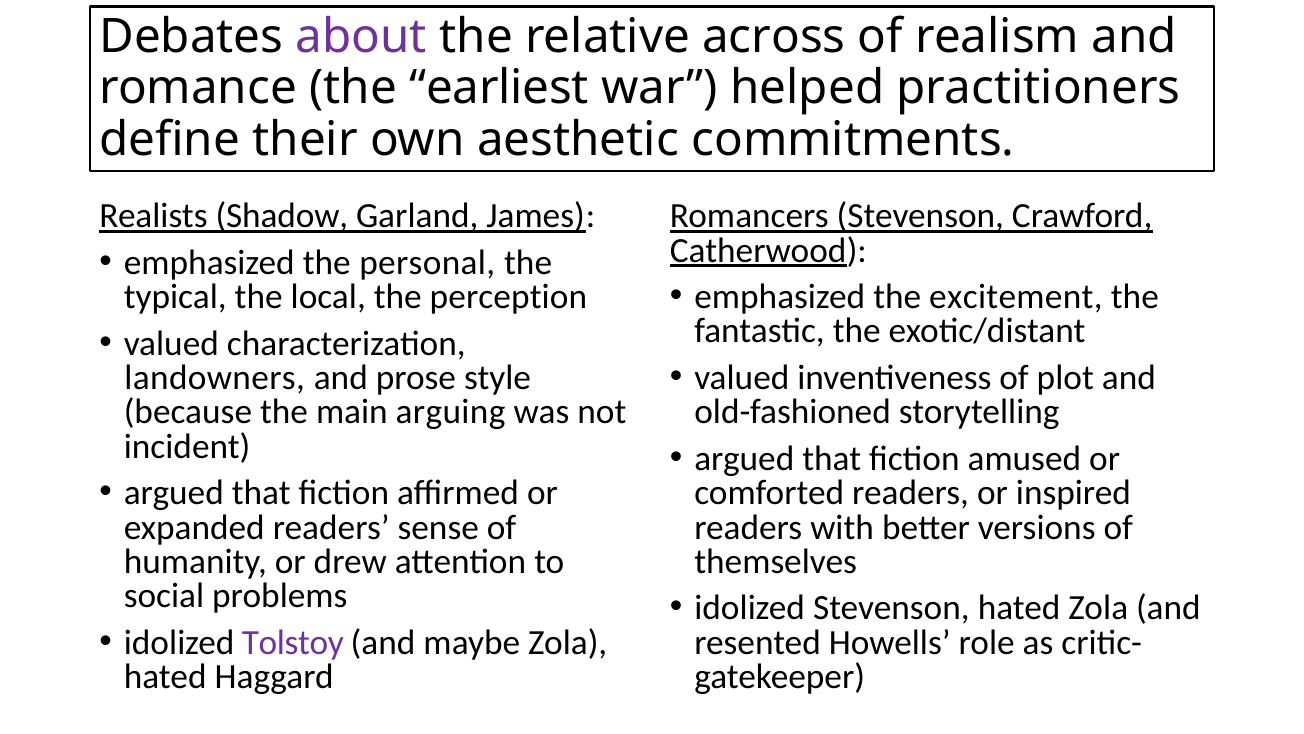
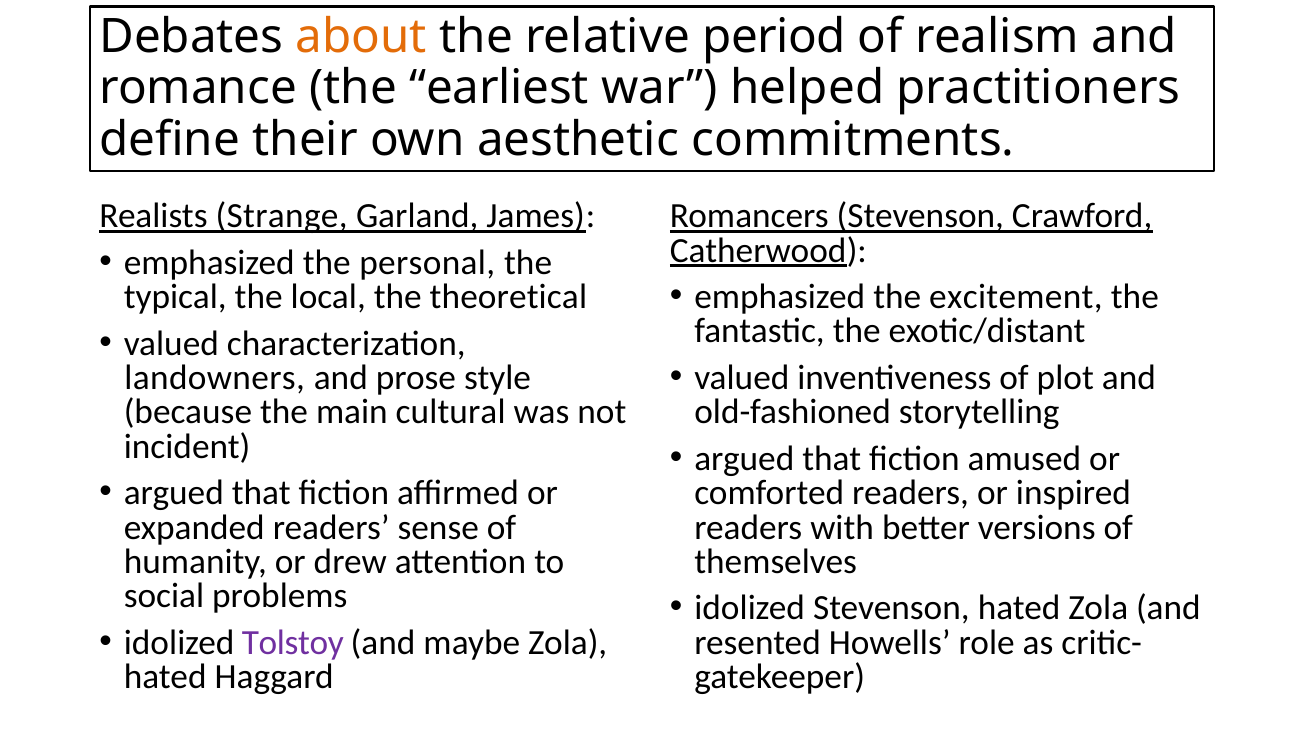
about colour: purple -> orange
across: across -> period
Shadow: Shadow -> Strange
perception: perception -> theoretical
arguing: arguing -> cultural
